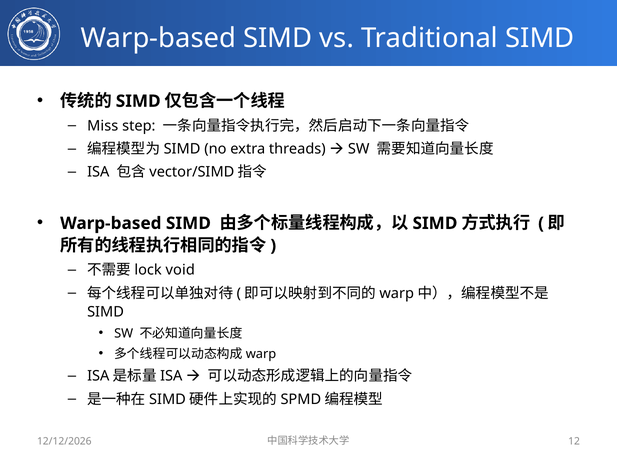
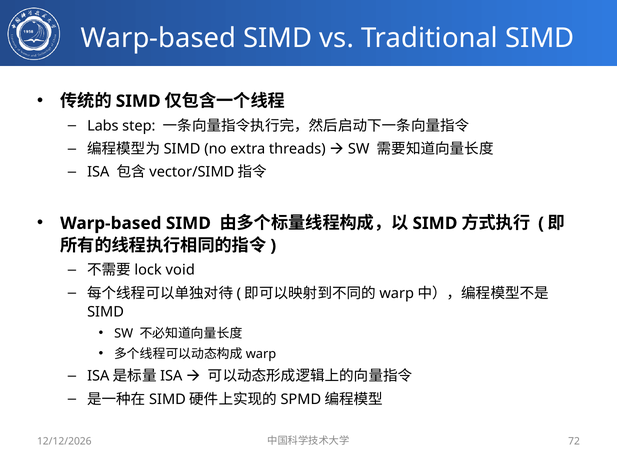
Miss: Miss -> Labs
12: 12 -> 72
